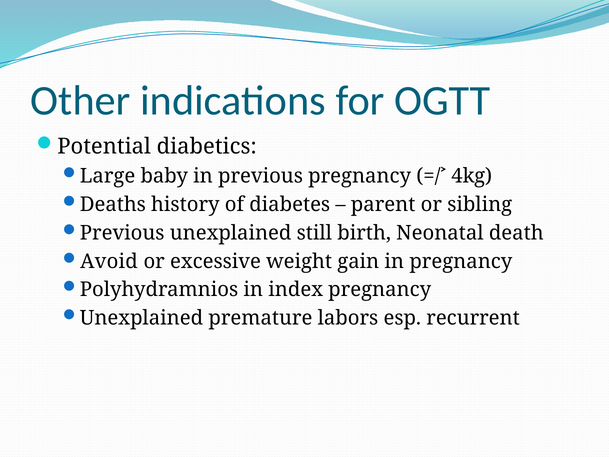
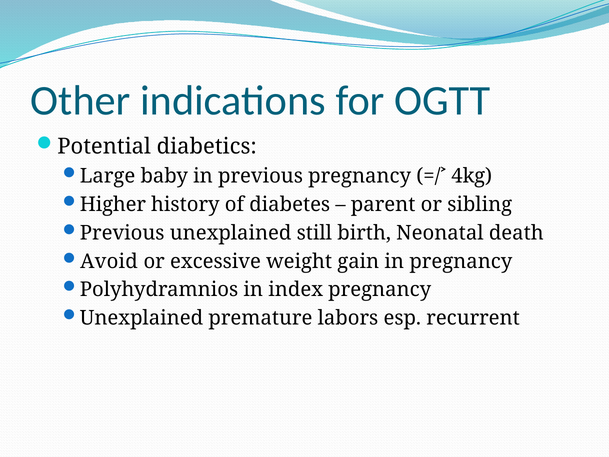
Deaths: Deaths -> Higher
